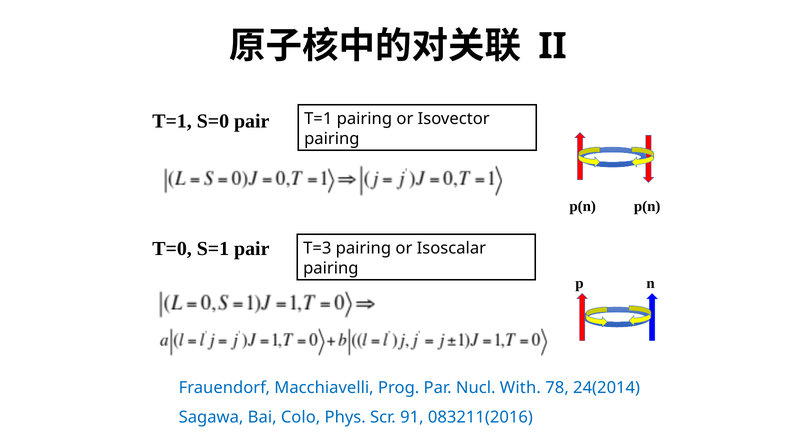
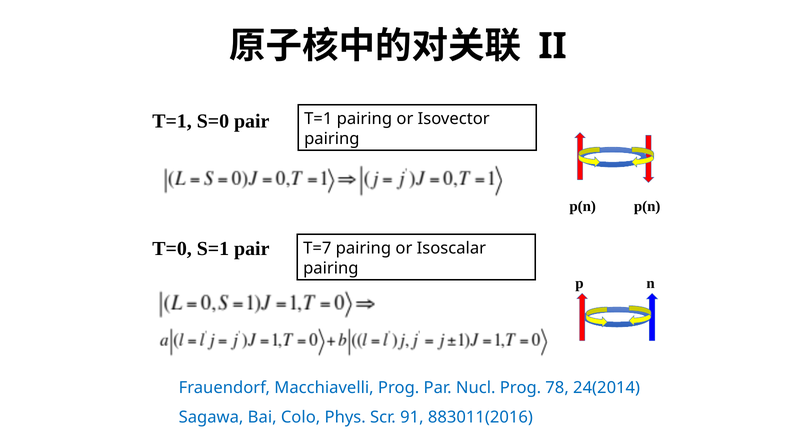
T=3: T=3 -> T=7
Nucl With: With -> Prog
083211(2016: 083211(2016 -> 883011(2016
